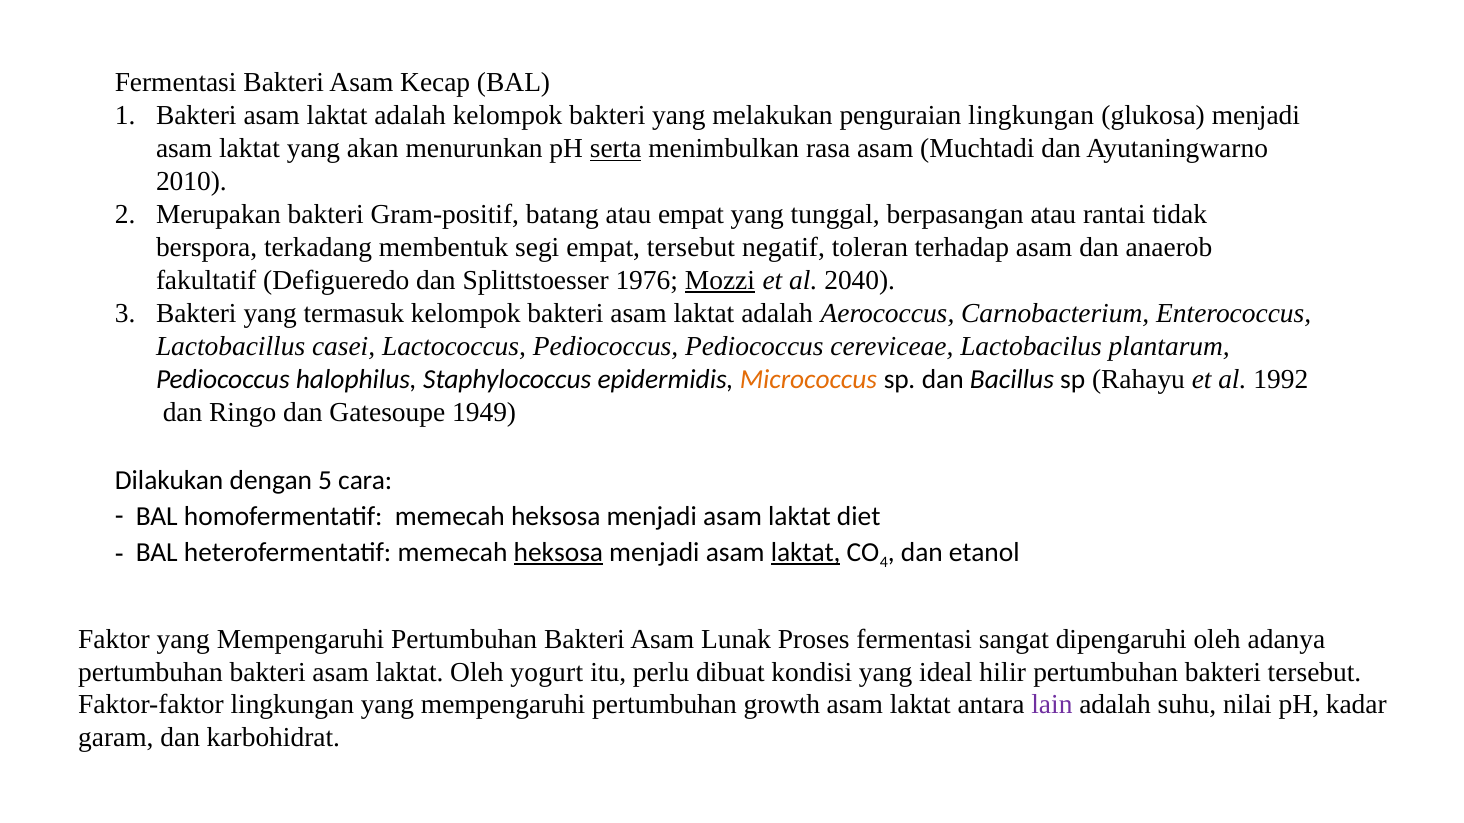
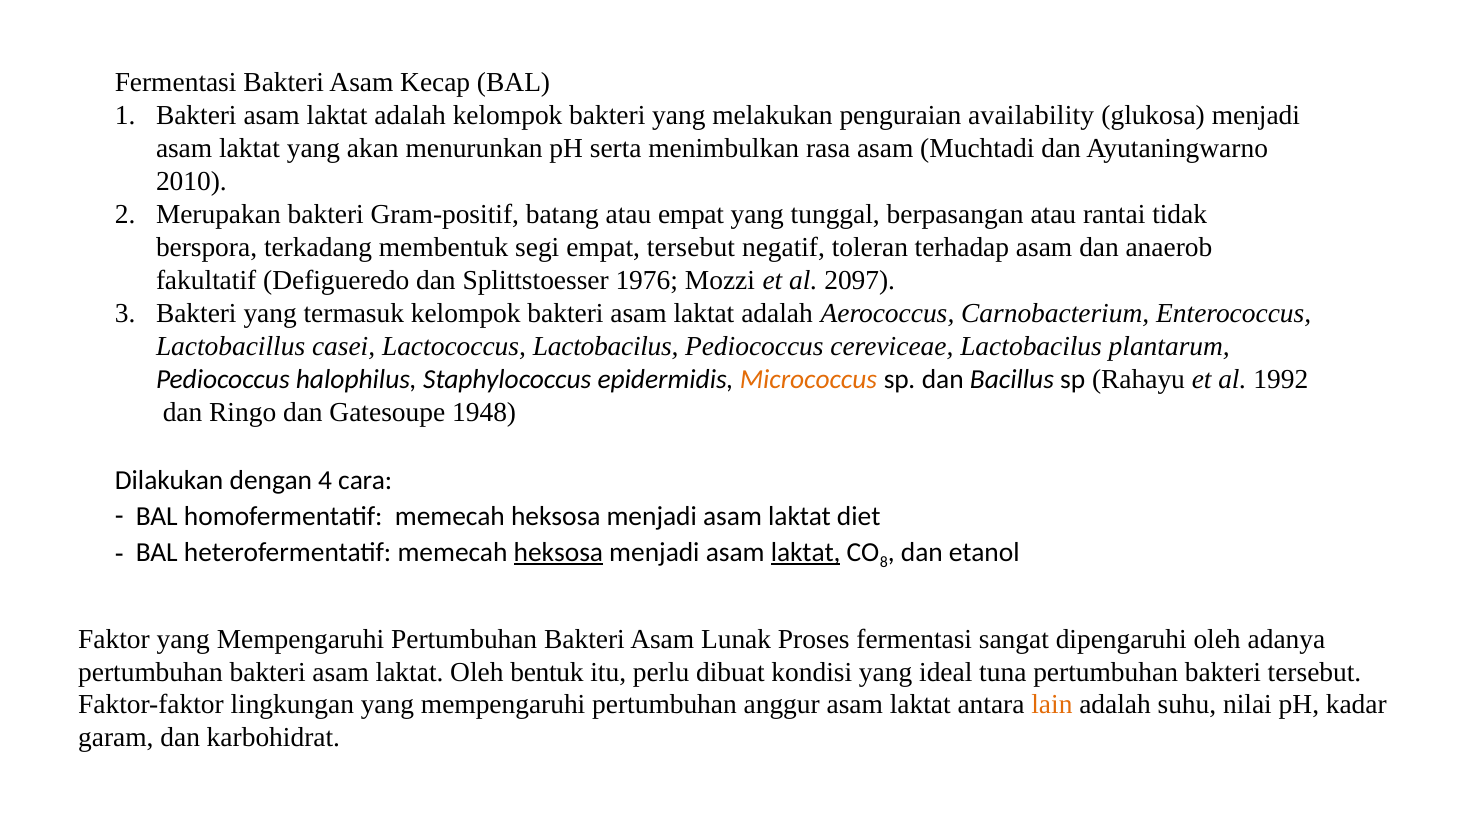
penguraian lingkungan: lingkungan -> availability
serta underline: present -> none
Mozzi underline: present -> none
2040: 2040 -> 2097
Lactococcus Pediococcus: Pediococcus -> Lactobacilus
1949: 1949 -> 1948
5: 5 -> 4
4: 4 -> 8
yogurt: yogurt -> bentuk
hilir: hilir -> tuna
growth: growth -> anggur
lain colour: purple -> orange
